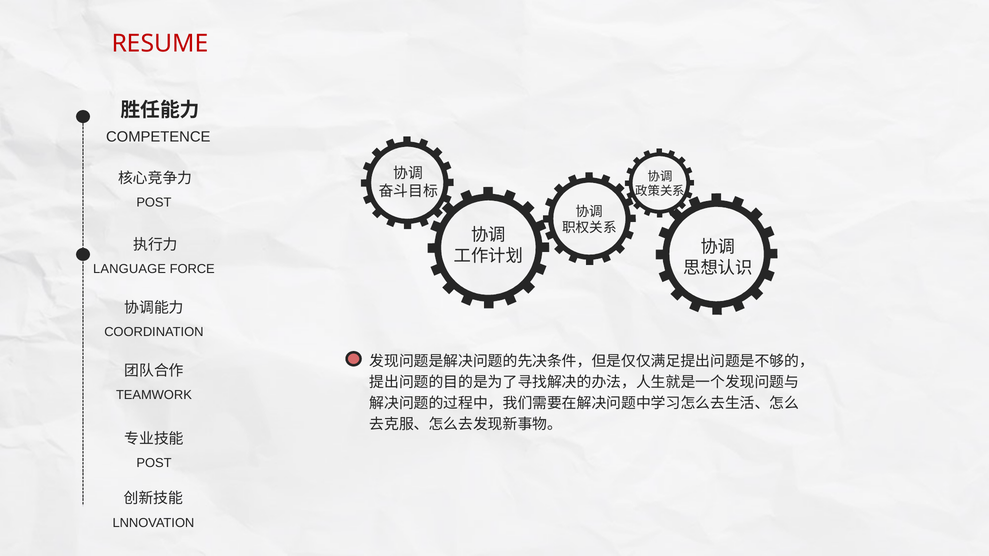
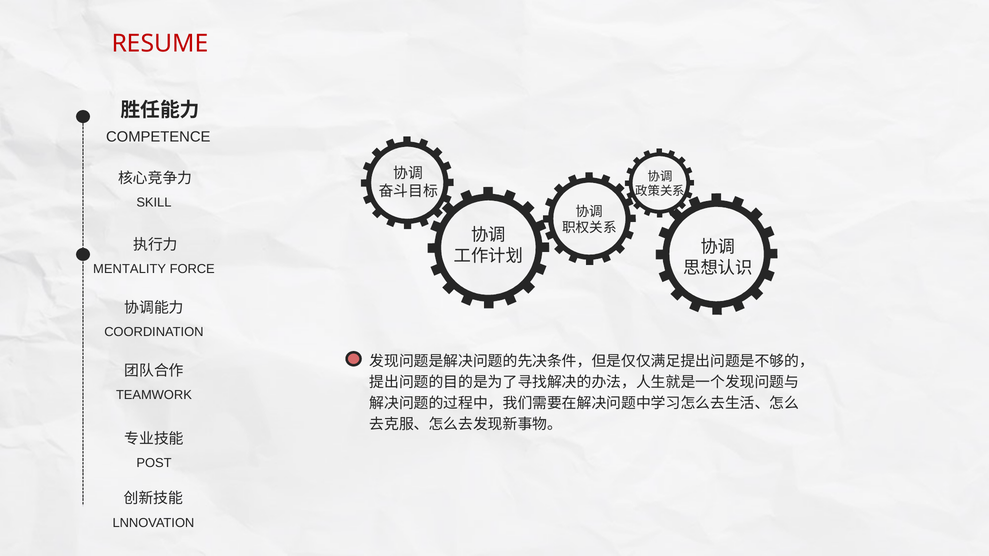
POST at (154, 203): POST -> SKILL
LANGUAGE: LANGUAGE -> MENTALITY
